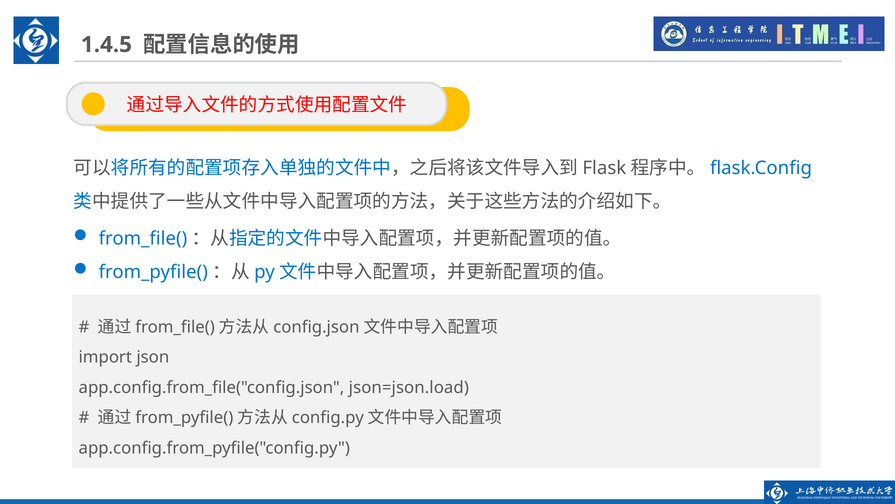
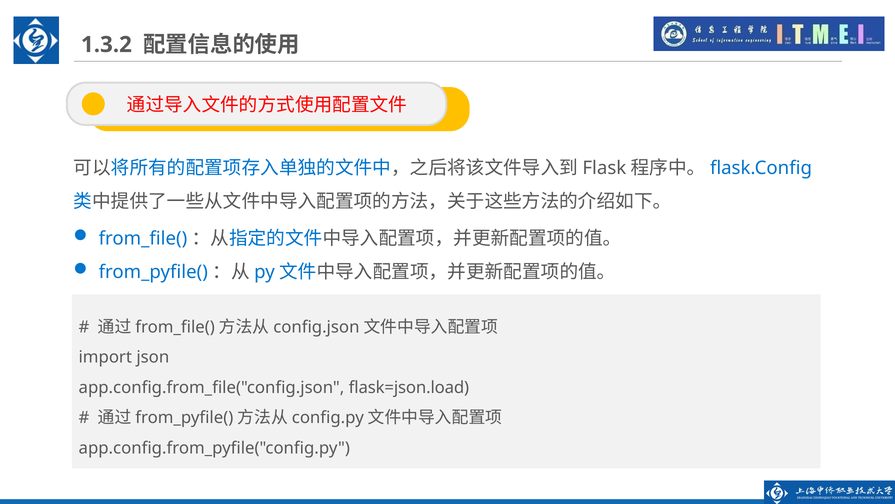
1.4.5: 1.4.5 -> 1.3.2
json=json.load: json=json.load -> flask=json.load
